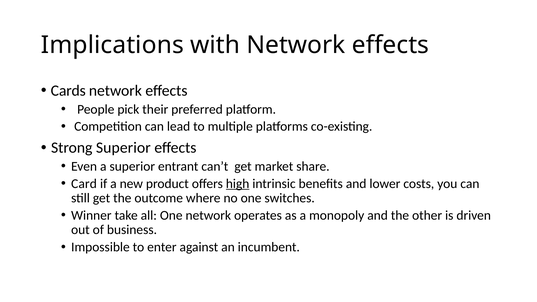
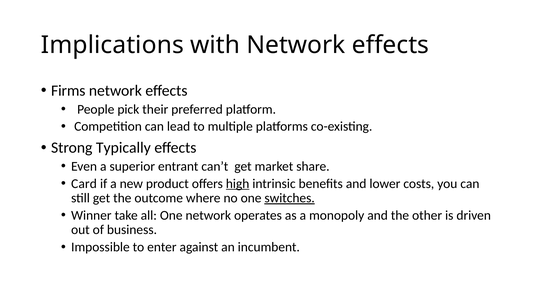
Cards: Cards -> Firms
Strong Superior: Superior -> Typically
switches underline: none -> present
